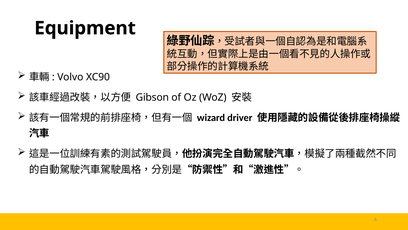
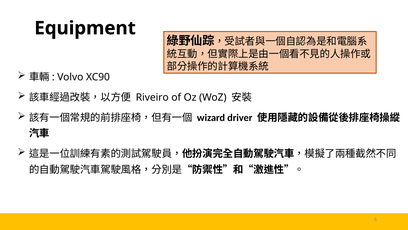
Gibson: Gibson -> Riveiro
